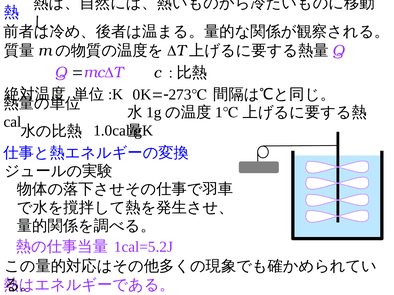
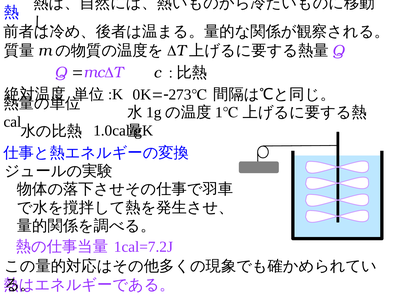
1cal=5.2J: 1cal=5.2J -> 1cal=7.2J
